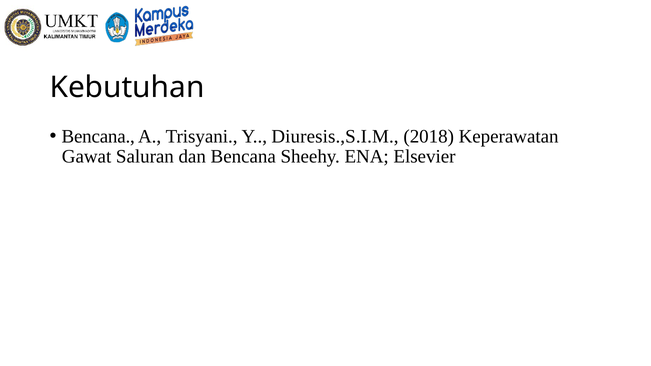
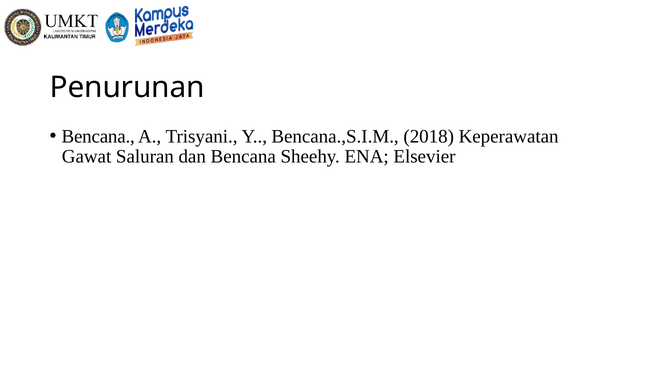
Kebutuhan: Kebutuhan -> Penurunan
Diuresis.,S.I.M: Diuresis.,S.I.M -> Bencana.,S.I.M
